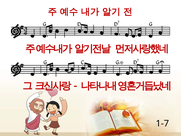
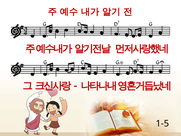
1-7: 1-7 -> 1-5
